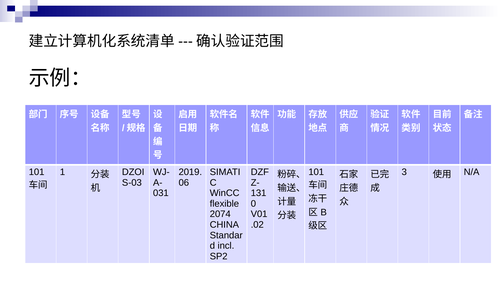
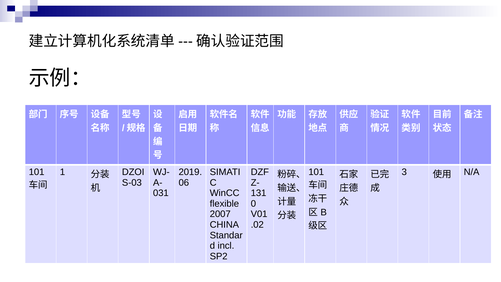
2074: 2074 -> 2007
